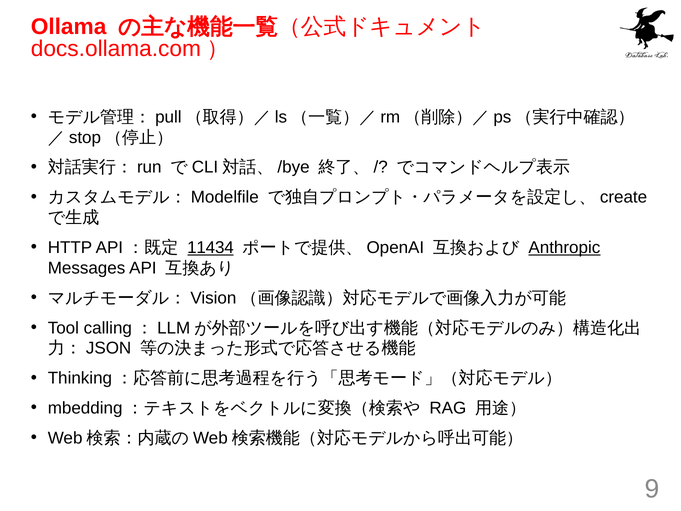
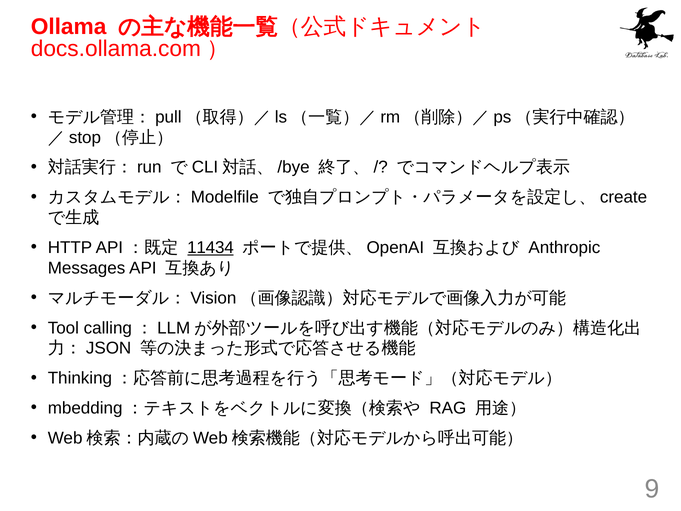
Anthropic underline: present -> none
